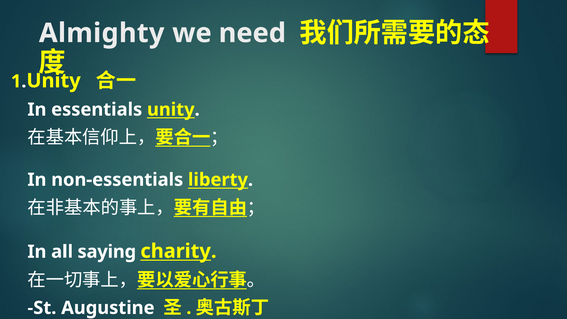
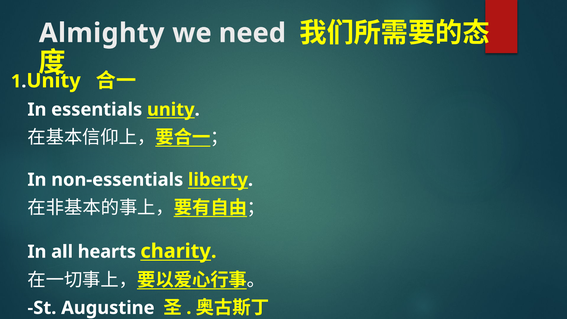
saying: saying -> hearts
